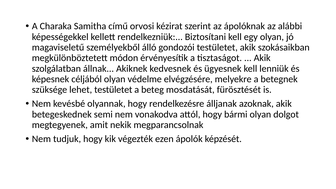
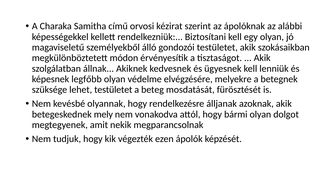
céljából: céljából -> legfőbb
semi: semi -> mely
